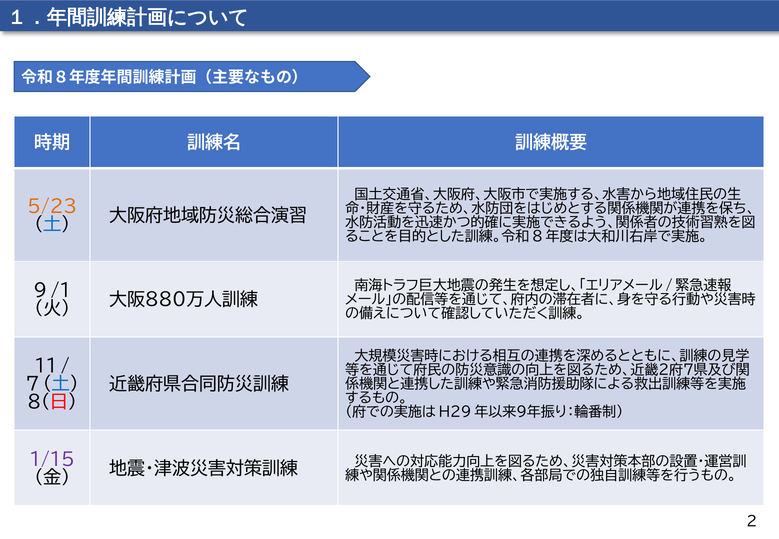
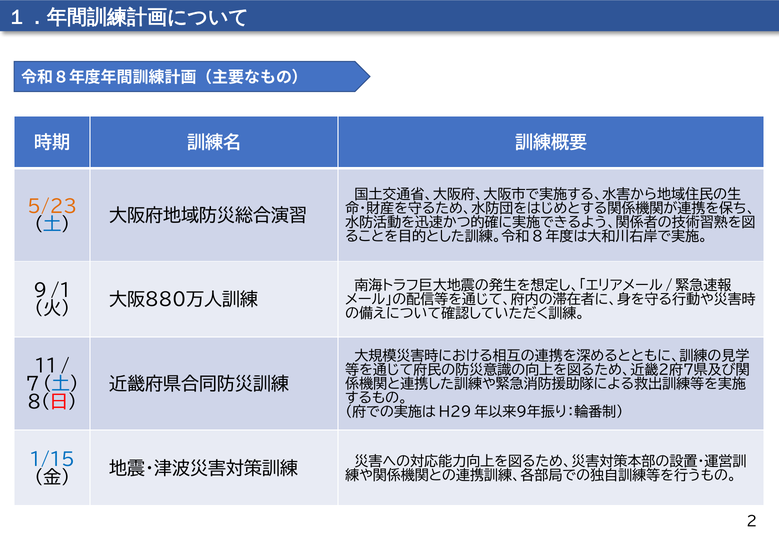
1/15 colour: purple -> blue
